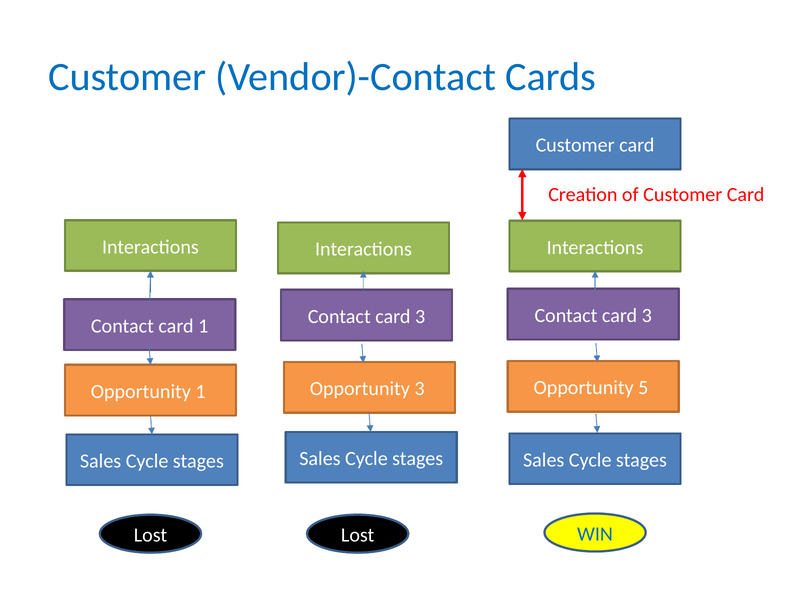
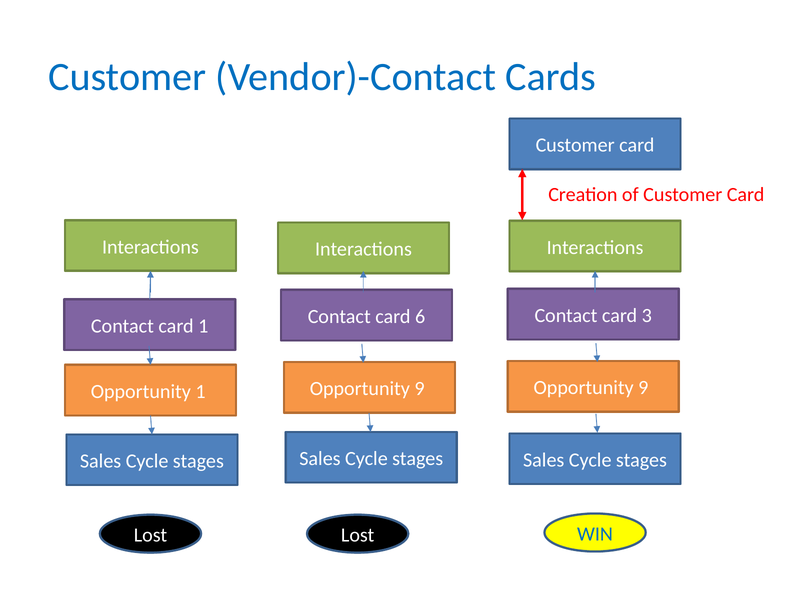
3 at (420, 317): 3 -> 6
5 at (643, 388): 5 -> 9
3 at (420, 389): 3 -> 9
